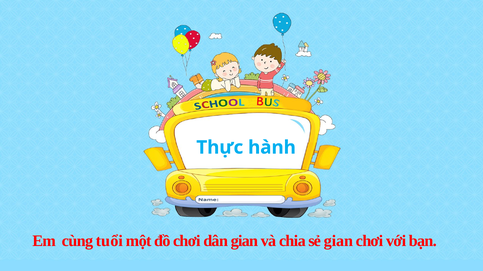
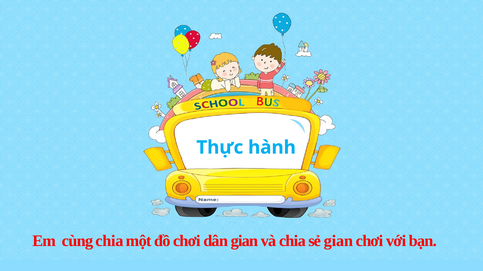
cùng tuổi: tuổi -> chia
